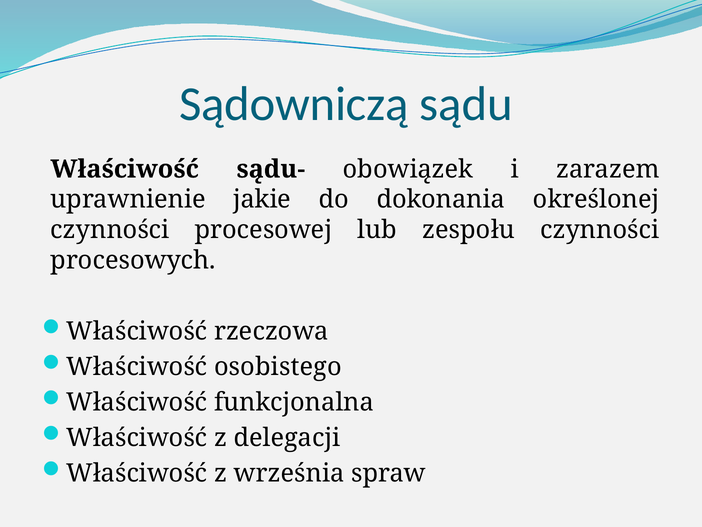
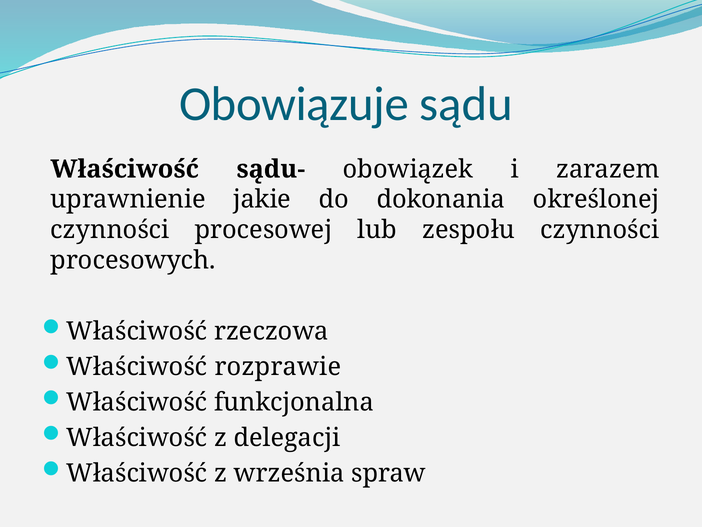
Sądowniczą: Sądowniczą -> Obowiązuje
osobistego: osobistego -> rozprawie
